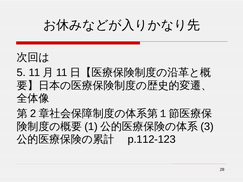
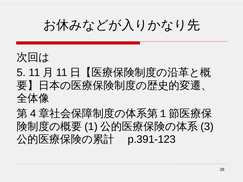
2: 2 -> 4
p.112-123: p.112-123 -> p.391-123
